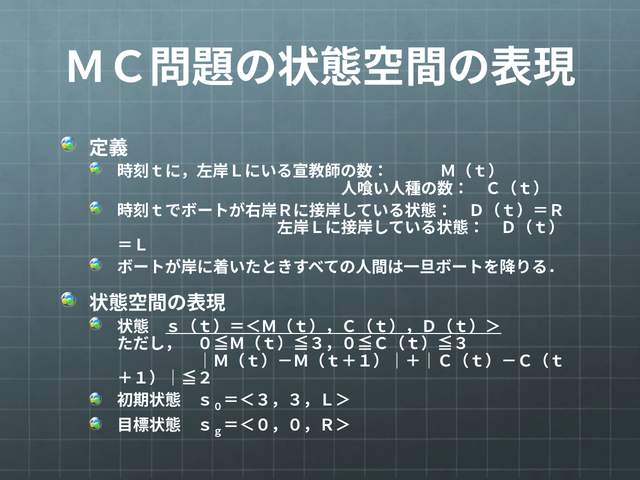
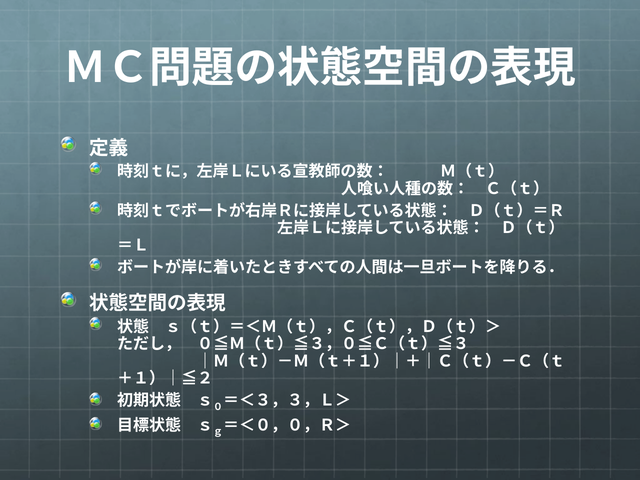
ｓ（ｔ）＝＜Ｍ（ｔ），Ｃ（ｔ），Ｄ（ｔ）＞ underline: present -> none
